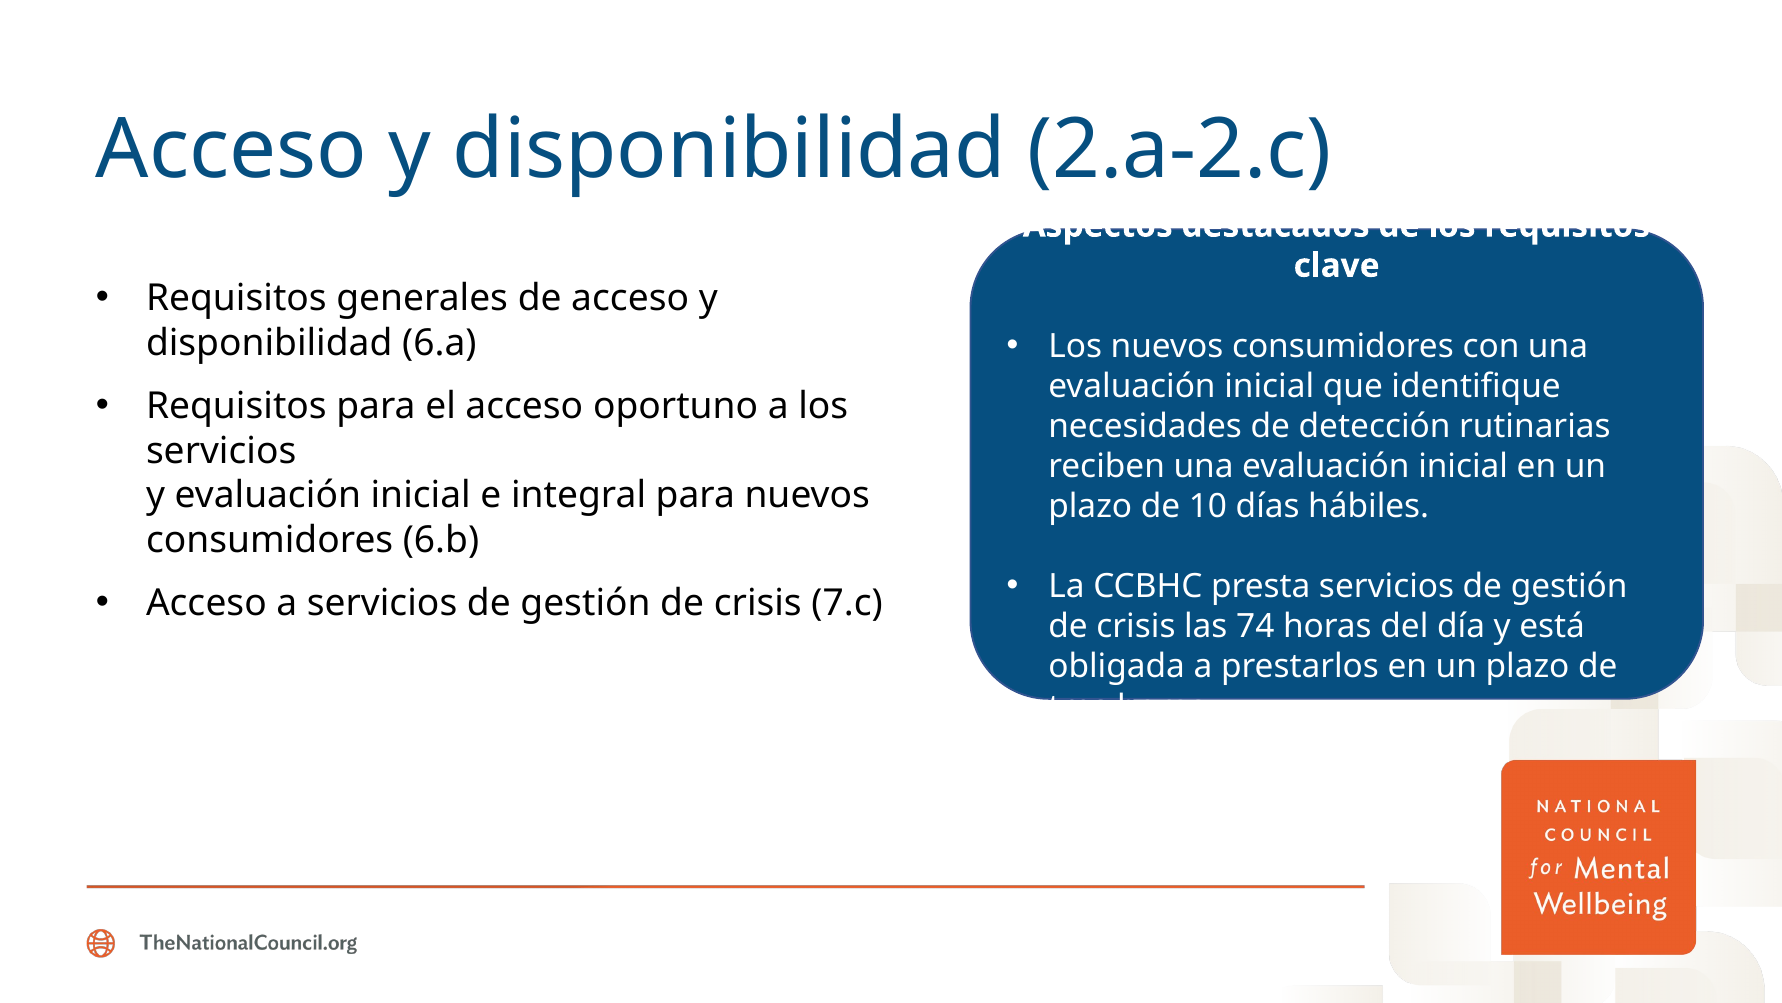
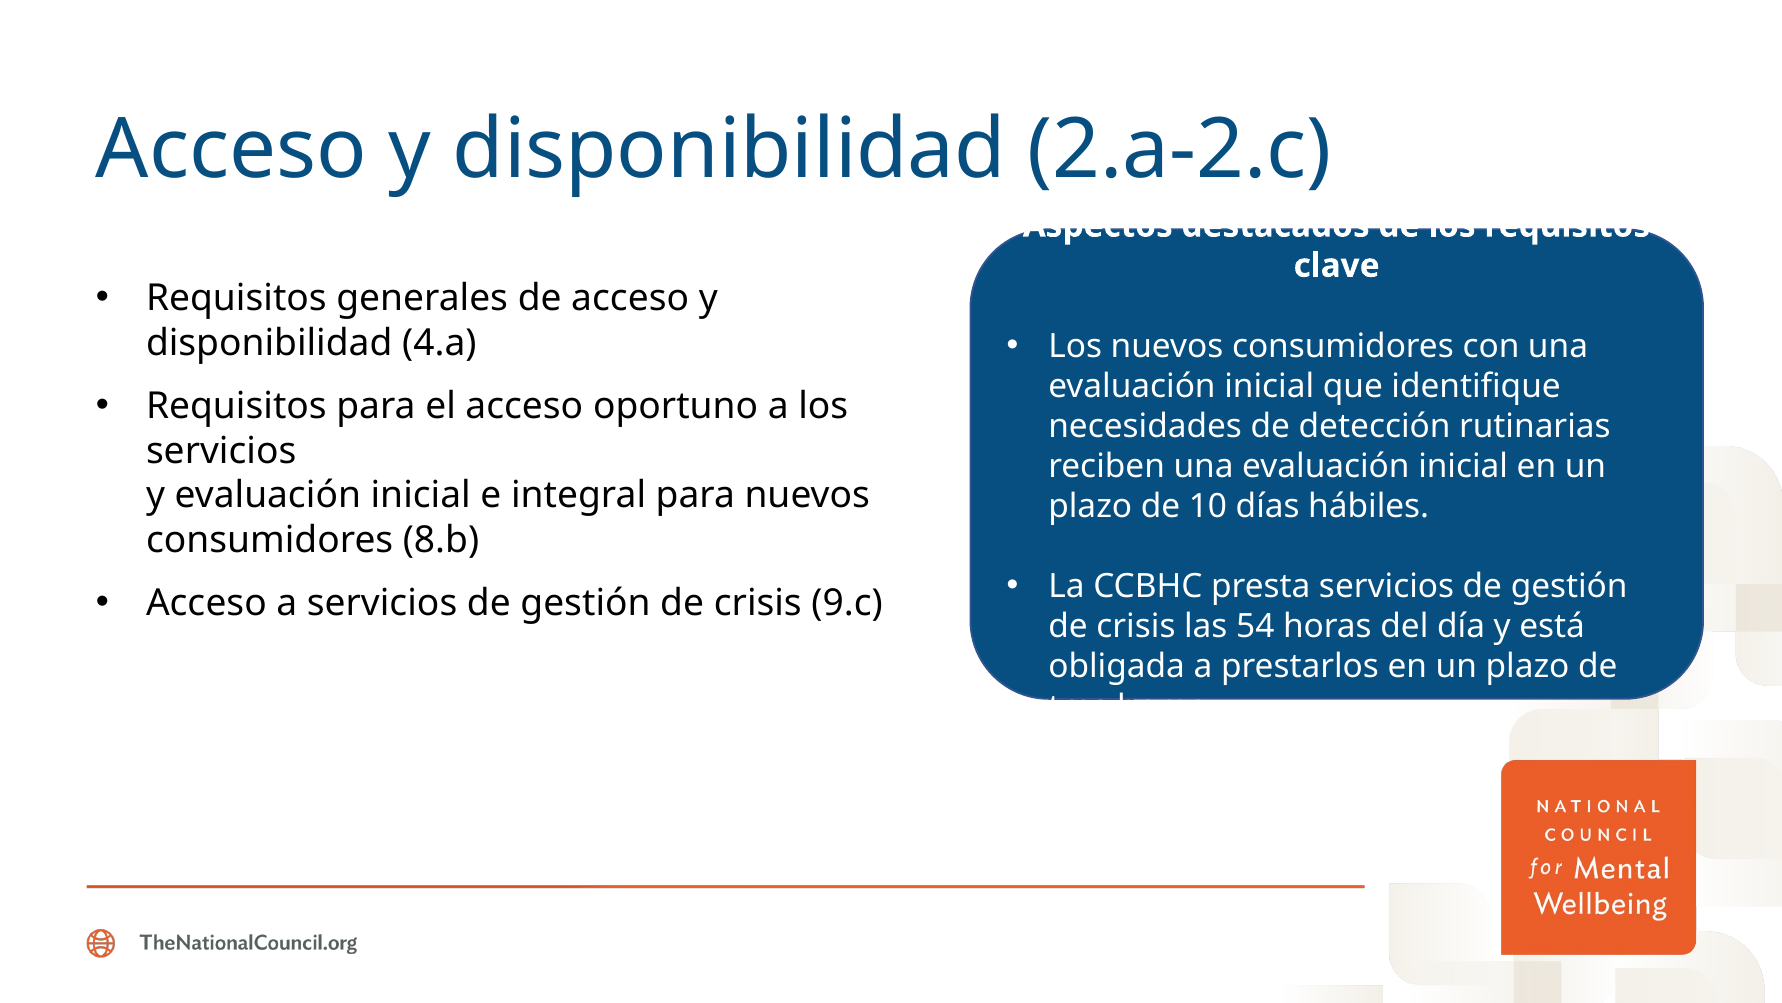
6.a: 6.a -> 4.a
6.b: 6.b -> 8.b
7.c: 7.c -> 9.c
74: 74 -> 54
